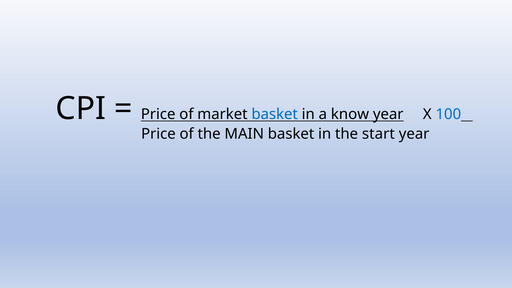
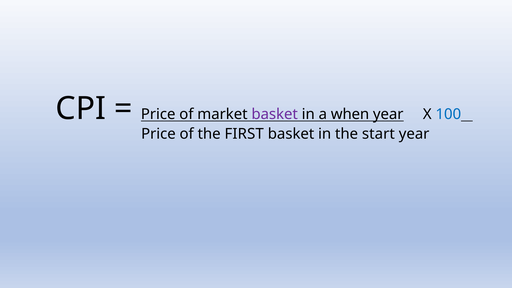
basket at (275, 114) colour: blue -> purple
know: know -> when
MAIN: MAIN -> FIRST
